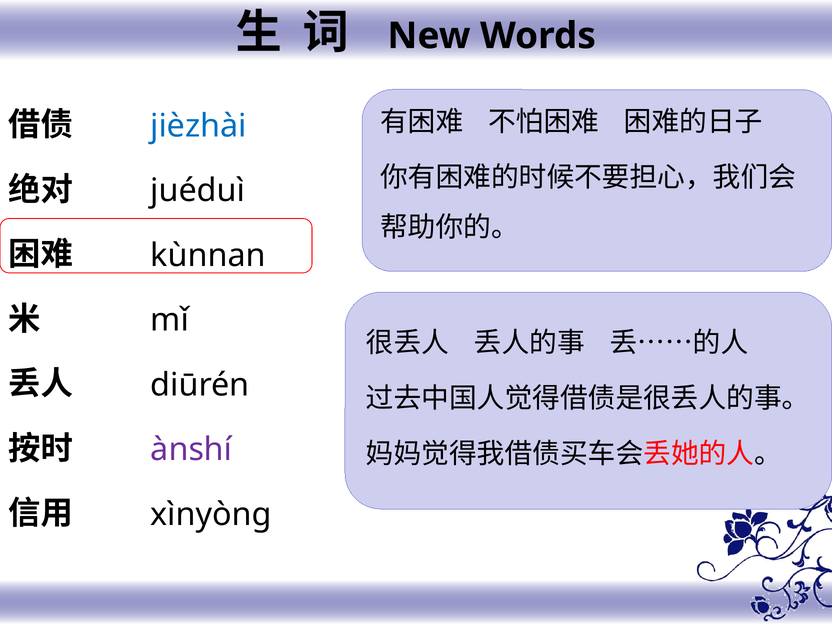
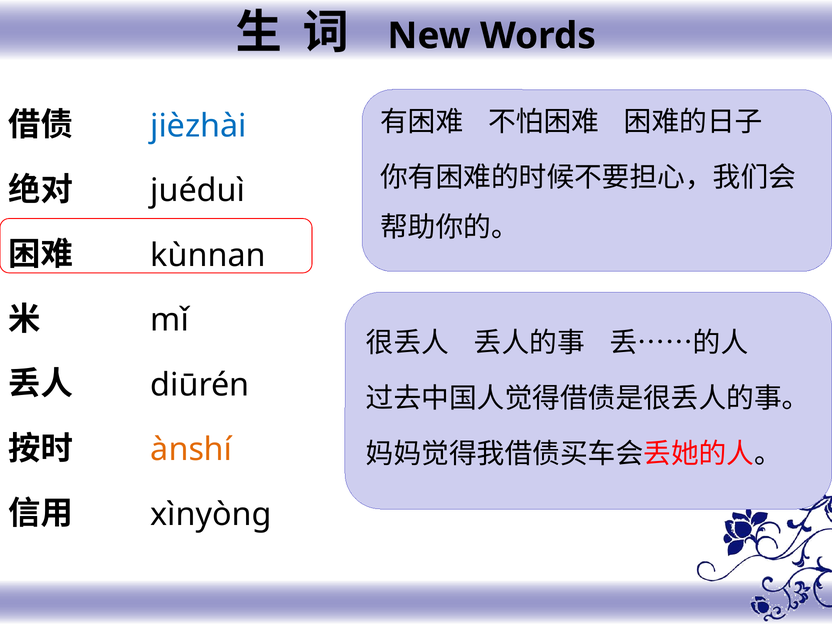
ànshí colour: purple -> orange
